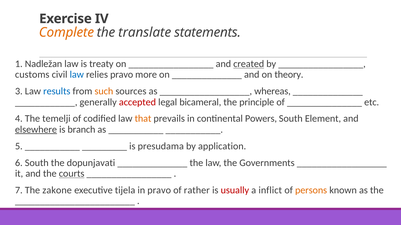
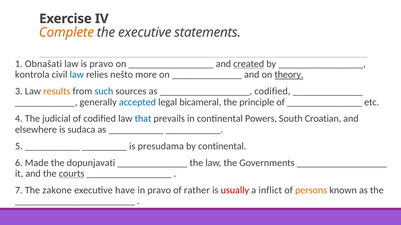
the translate: translate -> executive
Nadležan: Nadležan -> Obnašati
is treaty: treaty -> pravo
customs: customs -> kontrola
relies pravo: pravo -> nešto
theory underline: none -> present
results colour: blue -> orange
such colour: orange -> blue
whereas at (272, 91): whereas -> codified
accepted colour: red -> blue
temelji: temelji -> judicial
that colour: orange -> blue
Element: Element -> Croatian
elsewhere underline: present -> none
branch: branch -> sudaca
by application: application -> continental
6 South: South -> Made
tijela: tijela -> have
